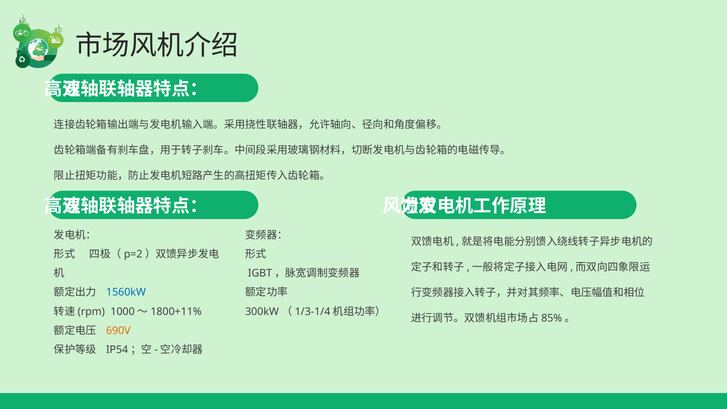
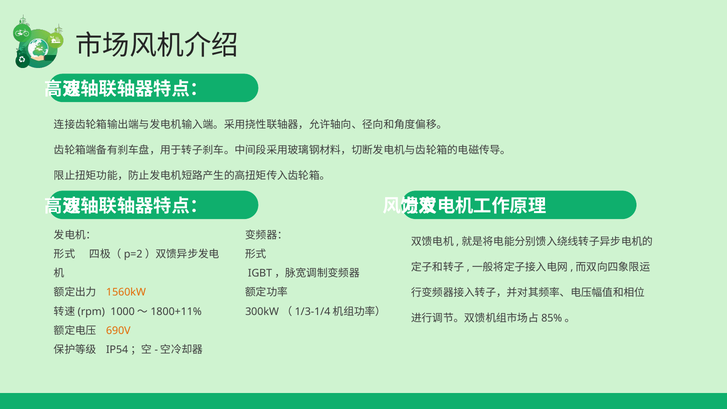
1560kW colour: blue -> orange
